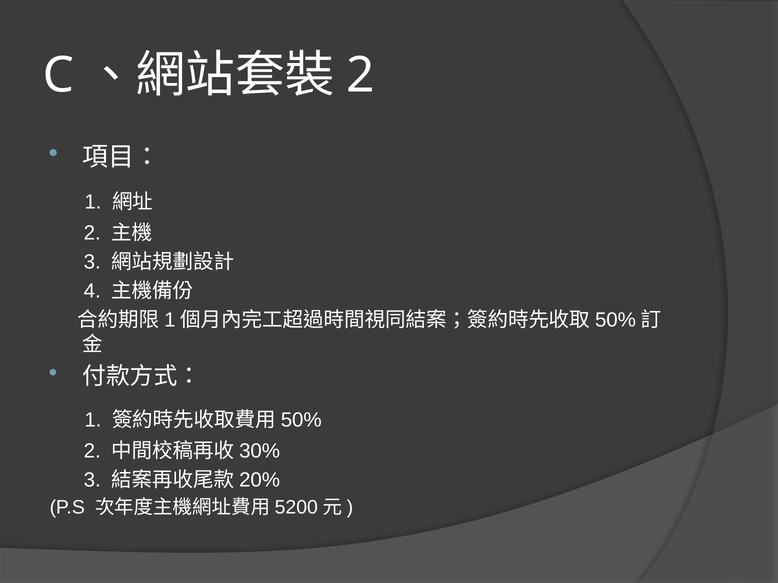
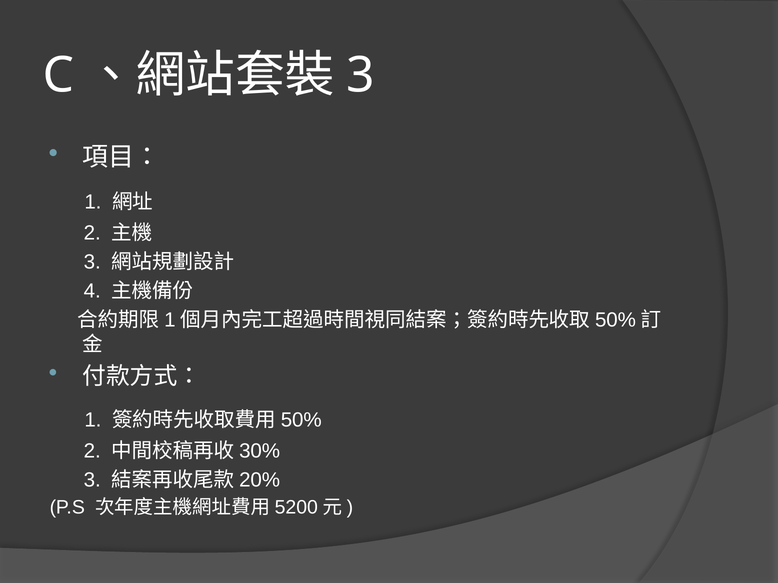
2 at (361, 75): 2 -> 3
